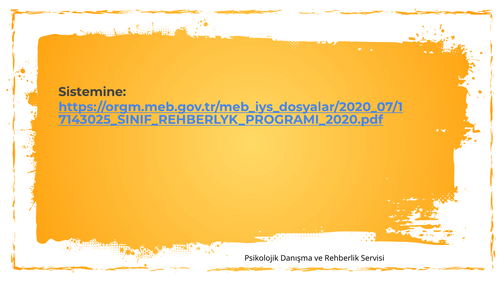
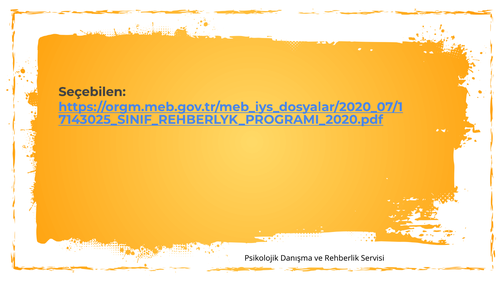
Sistemine: Sistemine -> Seçebilen
